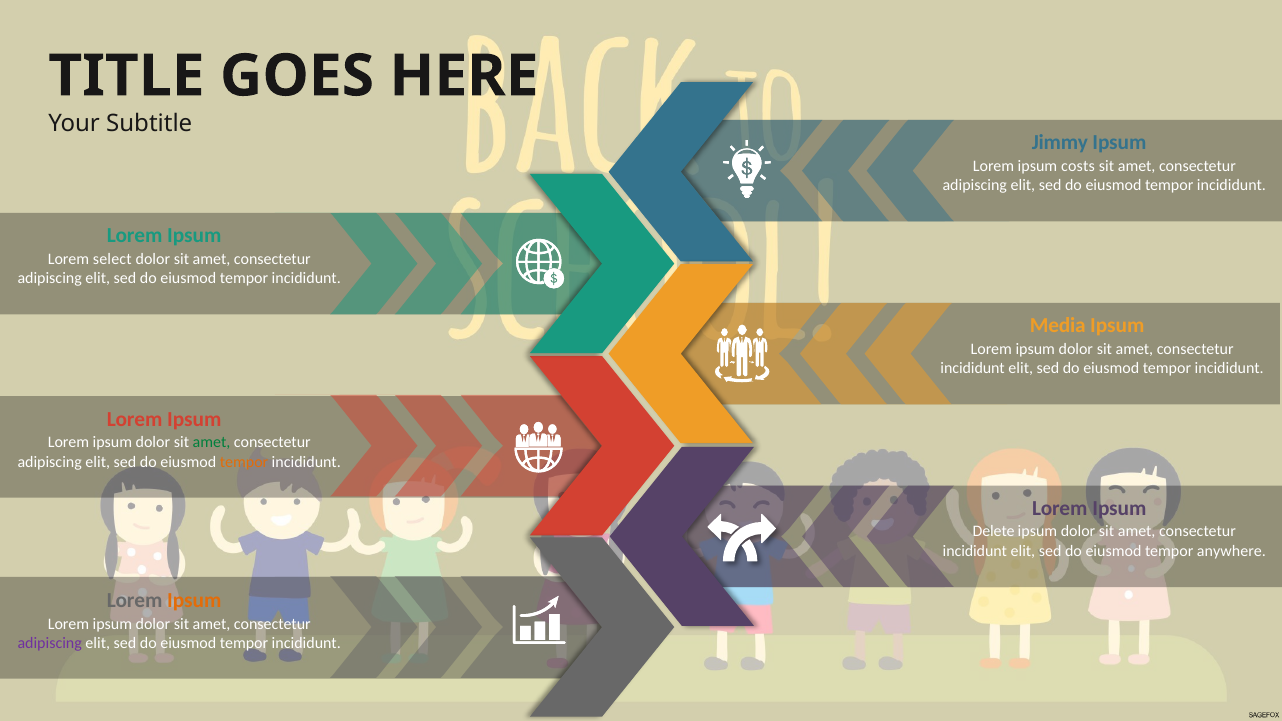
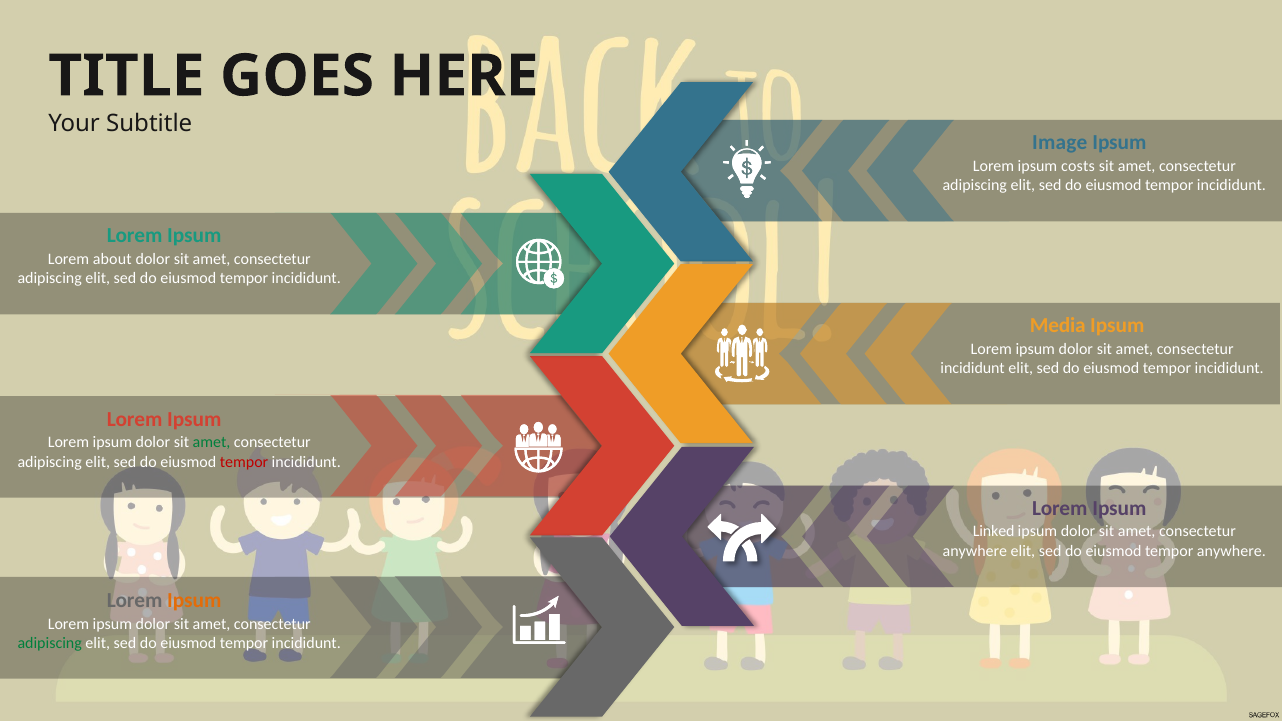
Jimmy: Jimmy -> Image
select: select -> about
tempor at (244, 462) colour: orange -> red
Delete: Delete -> Linked
incididunt at (975, 551): incididunt -> anywhere
adipiscing at (50, 643) colour: purple -> green
